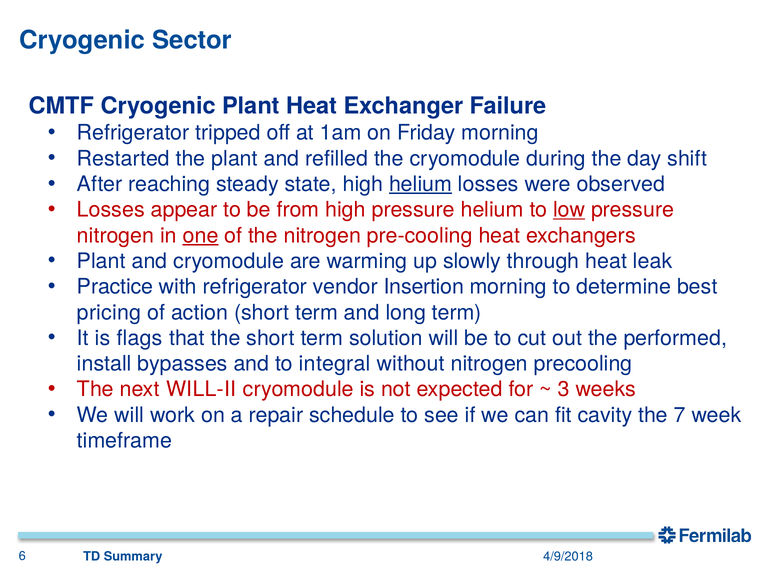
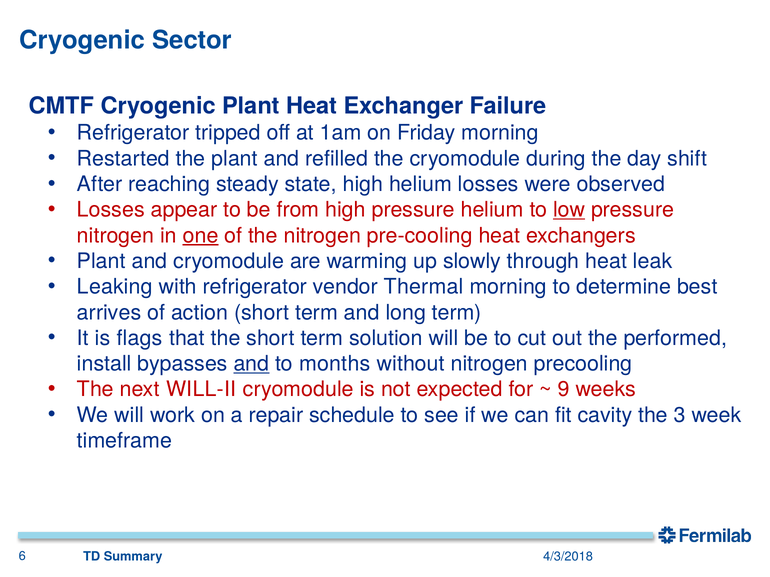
helium at (421, 184) underline: present -> none
Practice: Practice -> Leaking
Insertion: Insertion -> Thermal
pricing: pricing -> arrives
and at (251, 364) underline: none -> present
integral: integral -> months
3: 3 -> 9
7: 7 -> 3
4/9/2018: 4/9/2018 -> 4/3/2018
